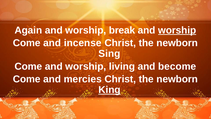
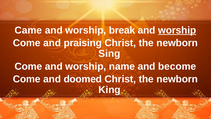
Again: Again -> Came
incense: incense -> praising
living: living -> name
mercies: mercies -> doomed
King underline: present -> none
